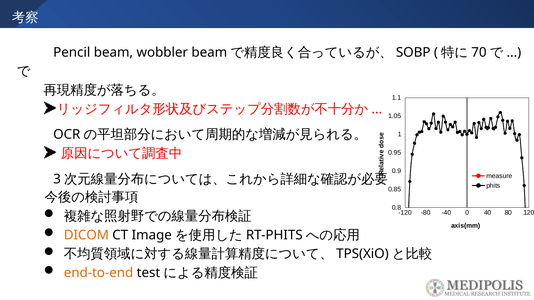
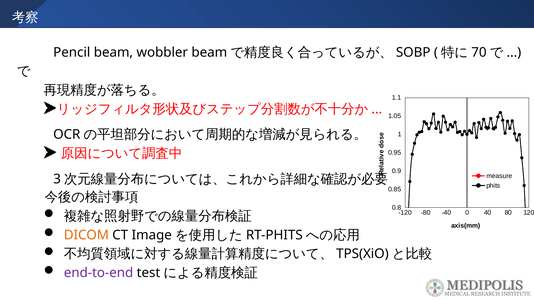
end-to-end colour: orange -> purple
